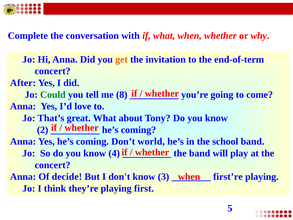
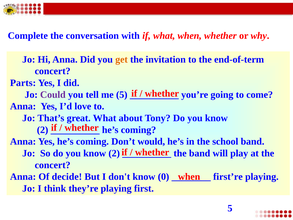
After: After -> Parts
Could colour: green -> purple
me 8: 8 -> 5
world: world -> would
4 at (114, 153): 4 -> 2
3: 3 -> 0
